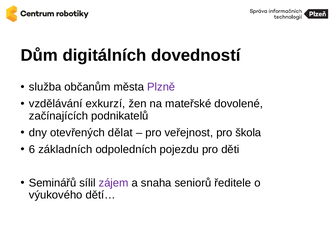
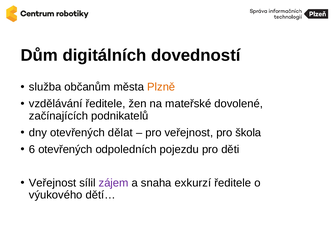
Plzně colour: purple -> orange
vzdělávání exkurzí: exkurzí -> ředitele
6 základních: základních -> otevřených
Seminářů at (53, 183): Seminářů -> Veřejnost
seniorů: seniorů -> exkurzí
